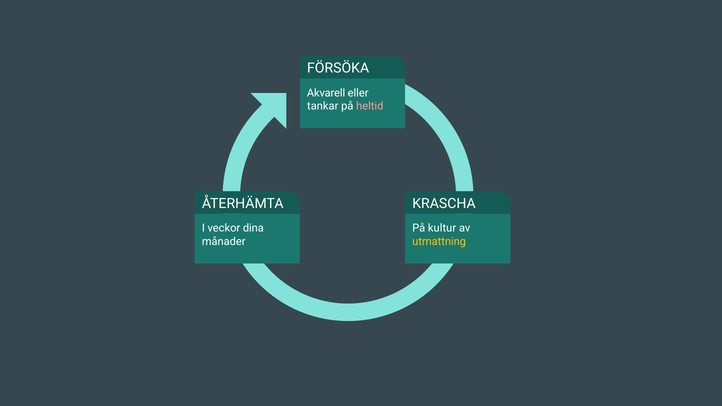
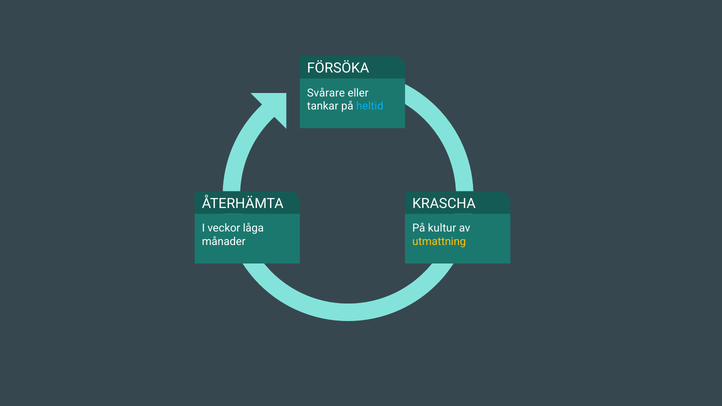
Akvarell: Akvarell -> Svårare
heltid colour: pink -> light blue
dina: dina -> låga
